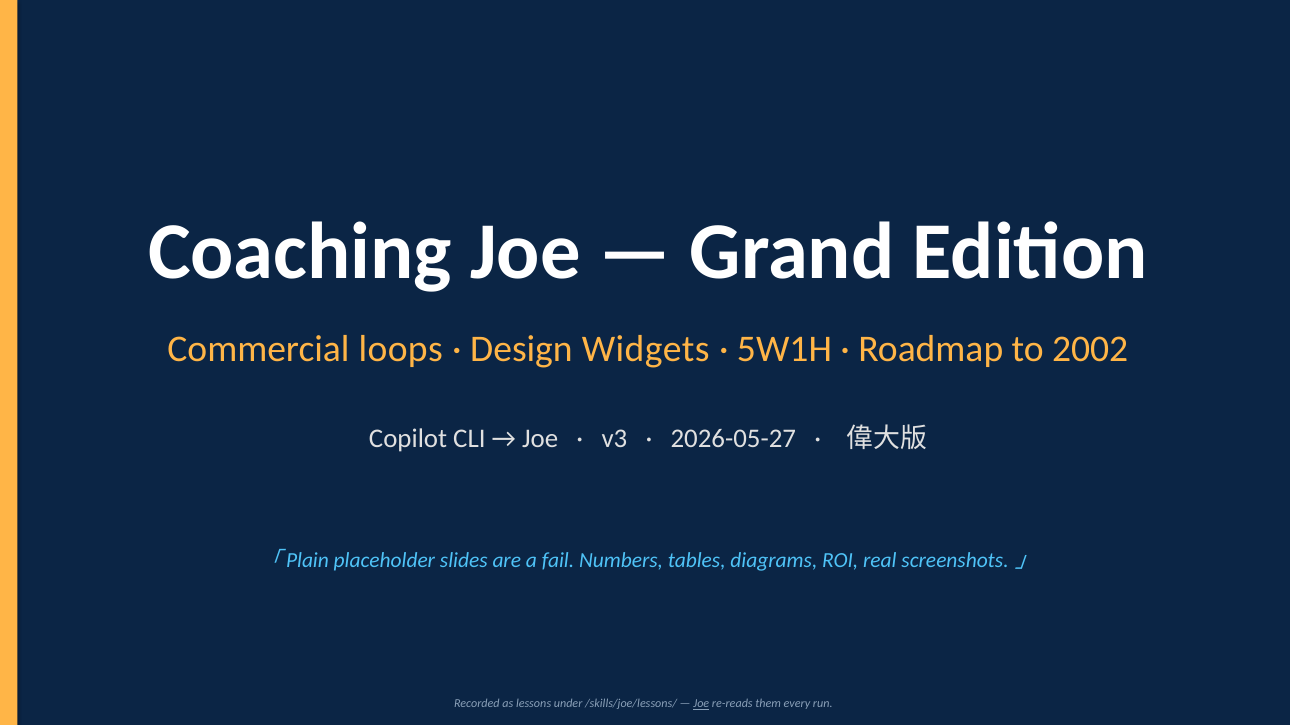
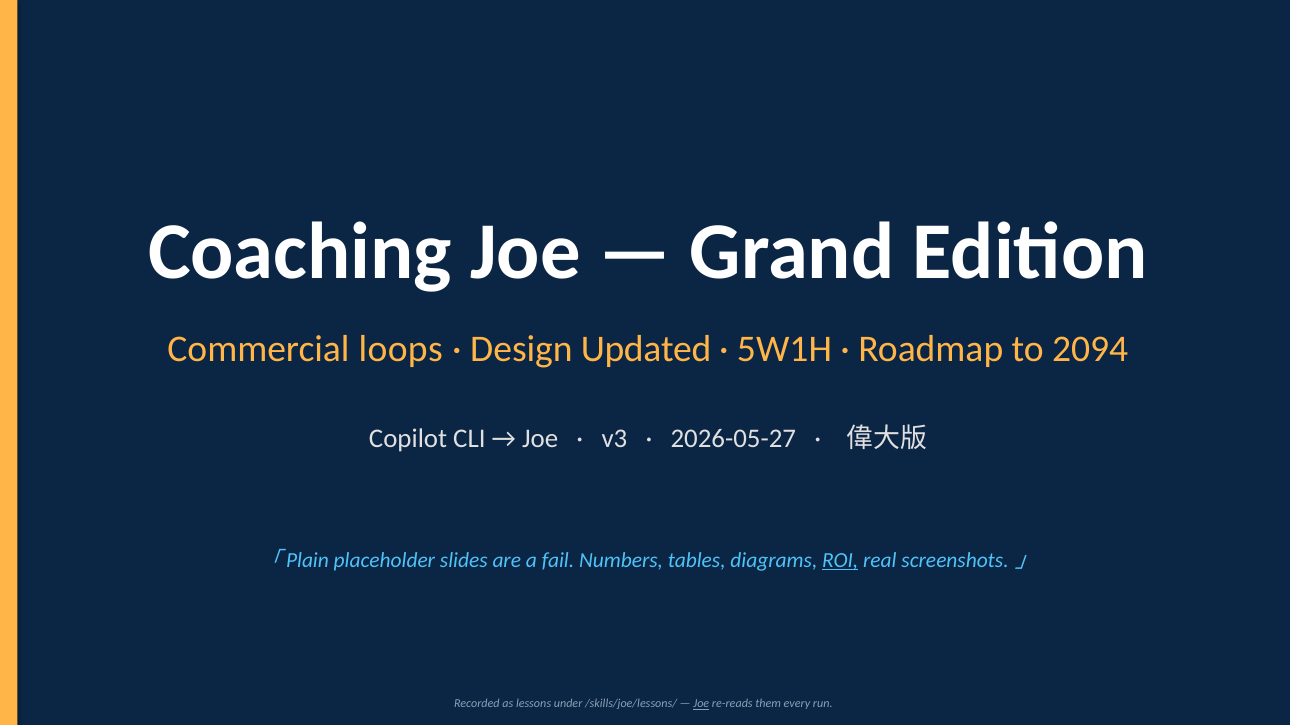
Widgets: Widgets -> Updated
2002: 2002 -> 2094
ROI underline: none -> present
